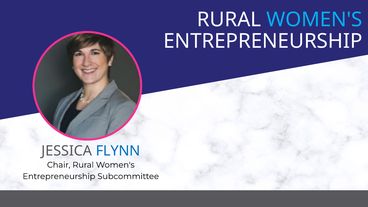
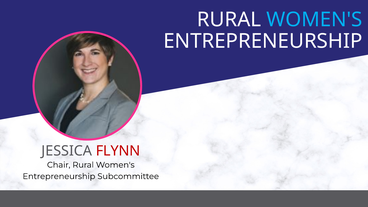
FLYNN colour: blue -> red
